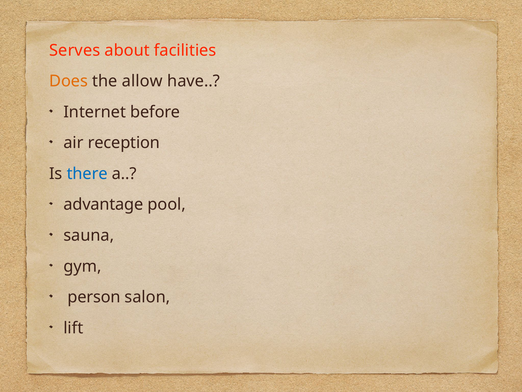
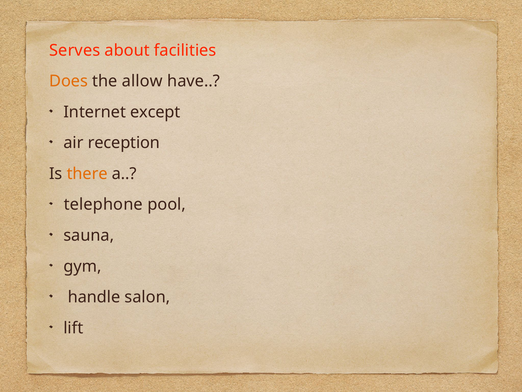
before: before -> except
there colour: blue -> orange
advantage: advantage -> telephone
person: person -> handle
